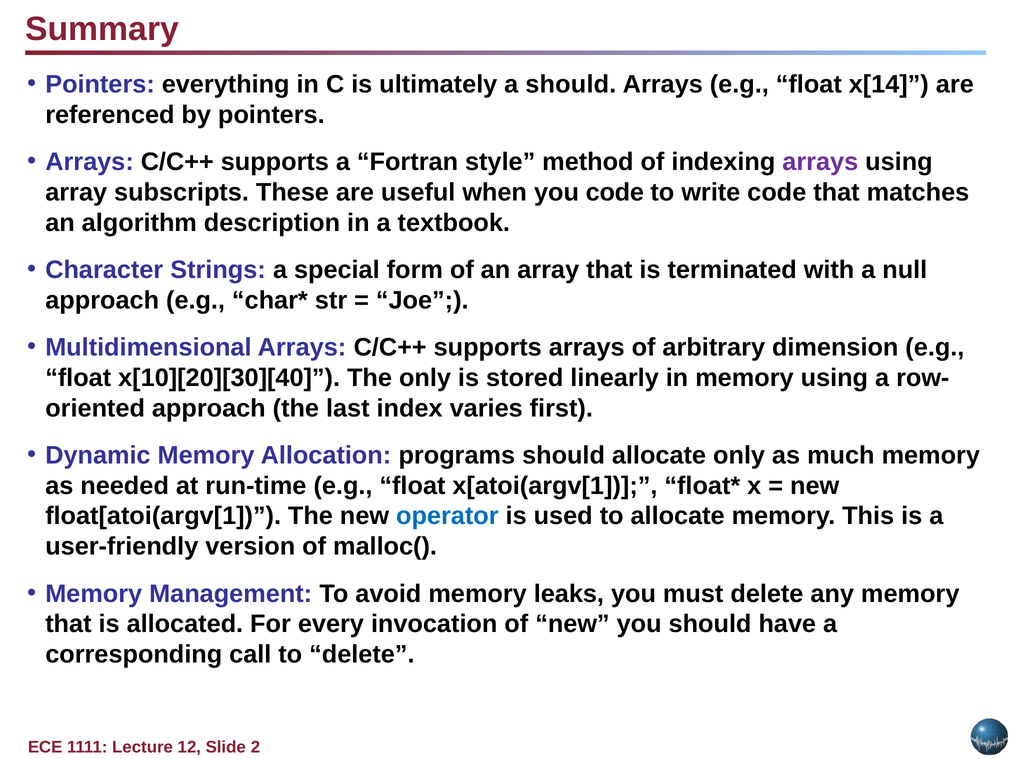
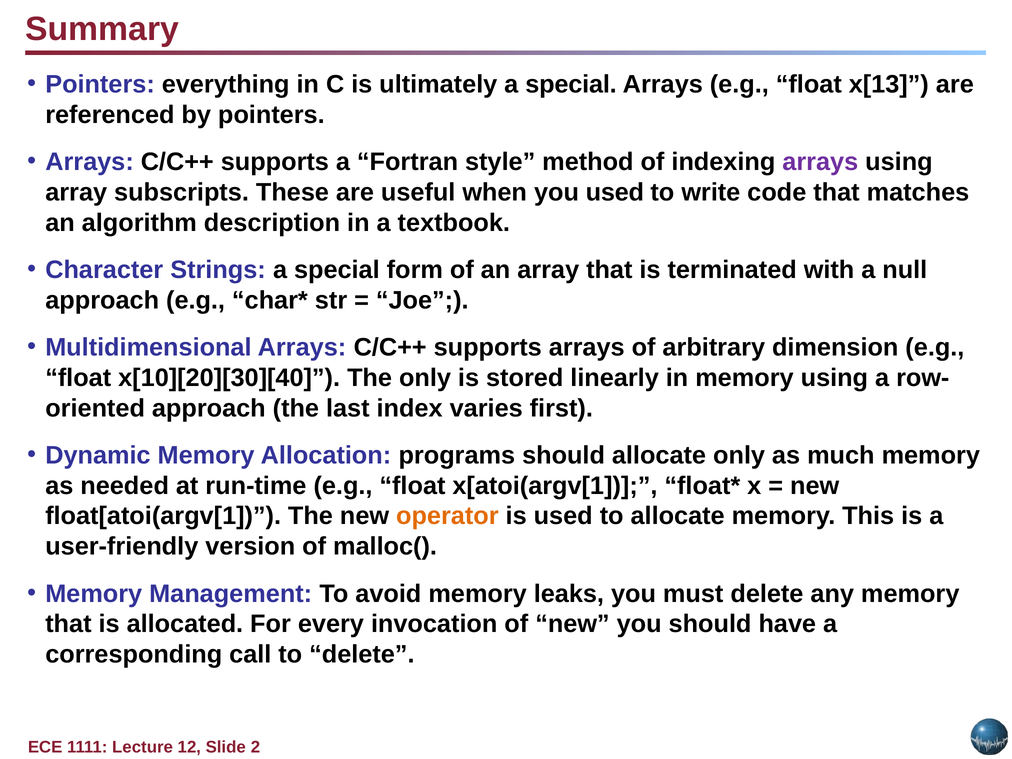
ultimately a should: should -> special
x[14: x[14 -> x[13
you code: code -> used
operator colour: blue -> orange
